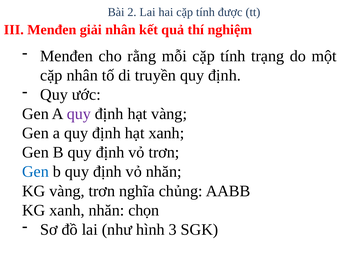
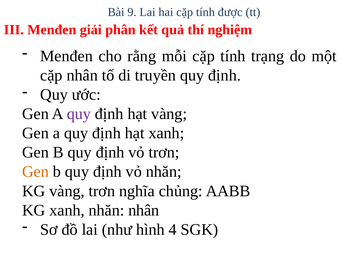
2: 2 -> 9
giải nhân: nhân -> phân
Gen at (35, 172) colour: blue -> orange
nhăn chọn: chọn -> nhân
3: 3 -> 4
